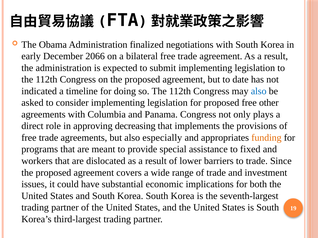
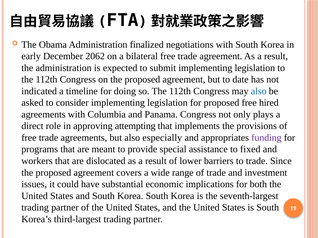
2066: 2066 -> 2062
other: other -> hired
decreasing: decreasing -> attempting
funding colour: orange -> purple
